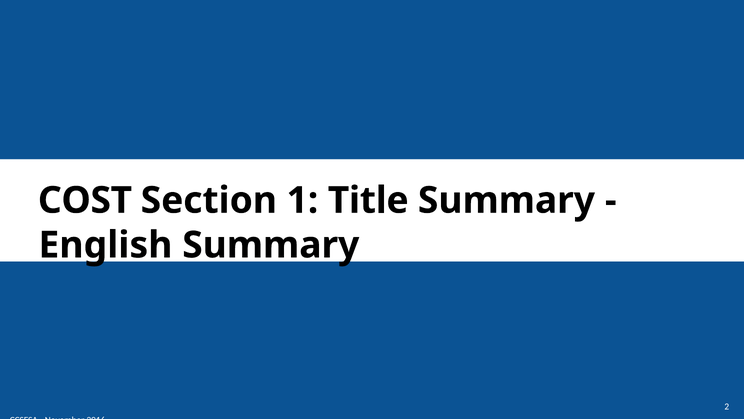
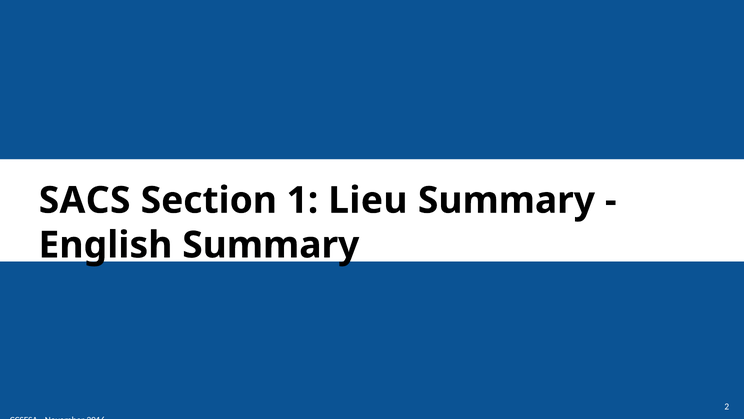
COST: COST -> SACS
Title: Title -> Lieu
